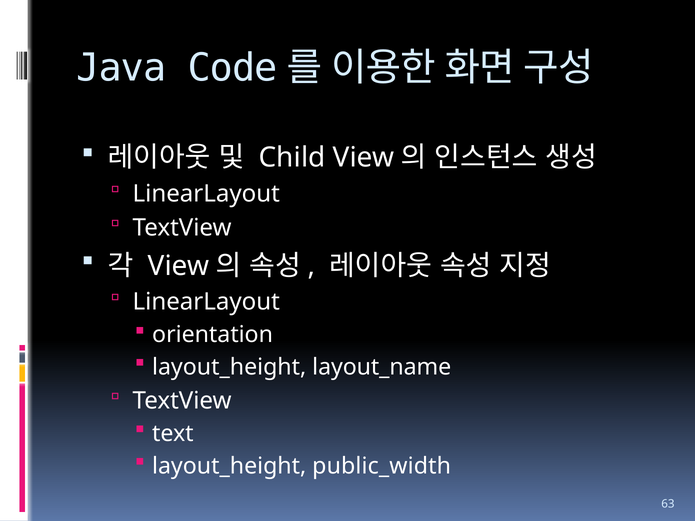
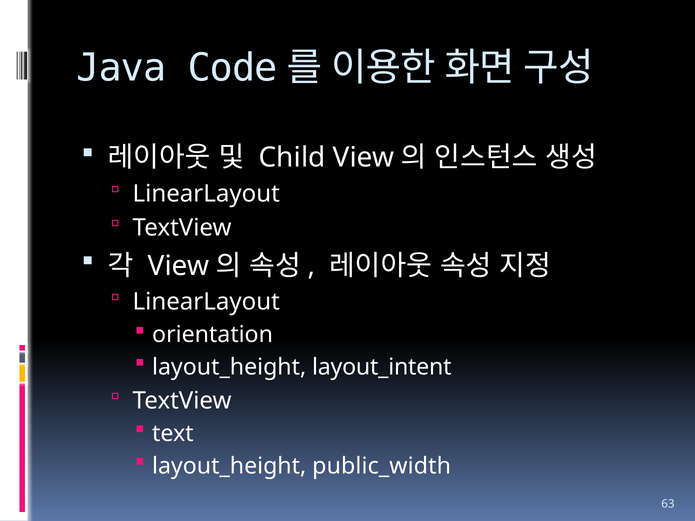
layout_name: layout_name -> layout_intent
